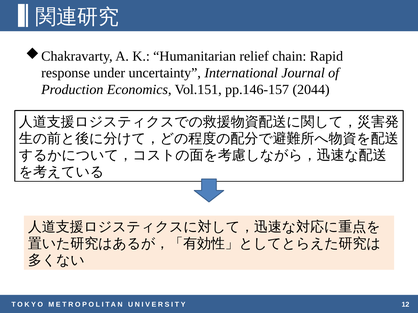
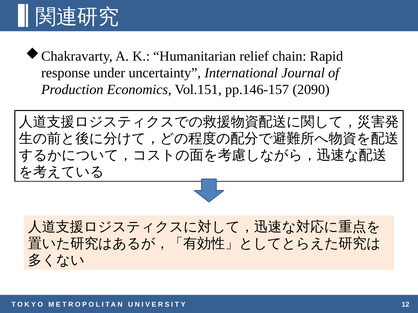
2044: 2044 -> 2090
